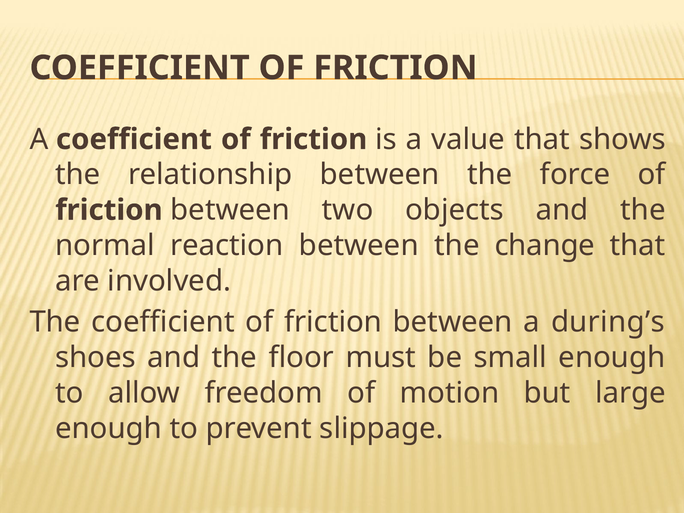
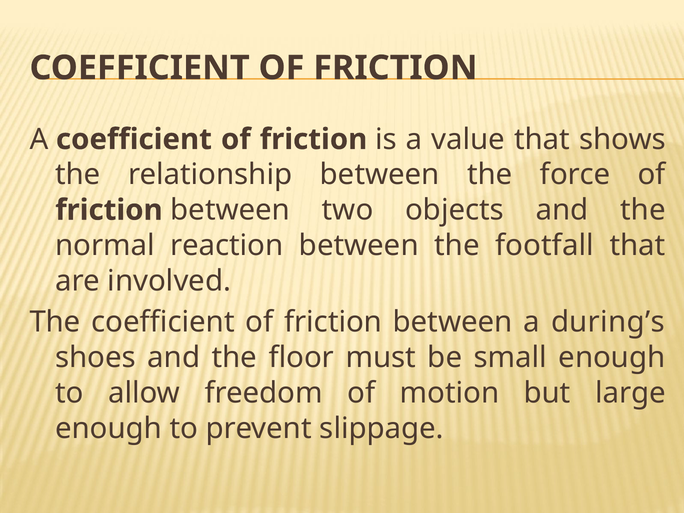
change: change -> footfall
